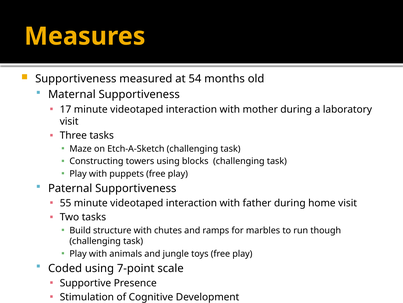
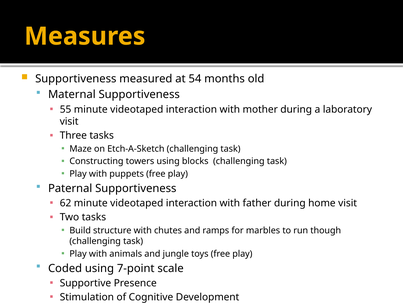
17: 17 -> 55
55: 55 -> 62
